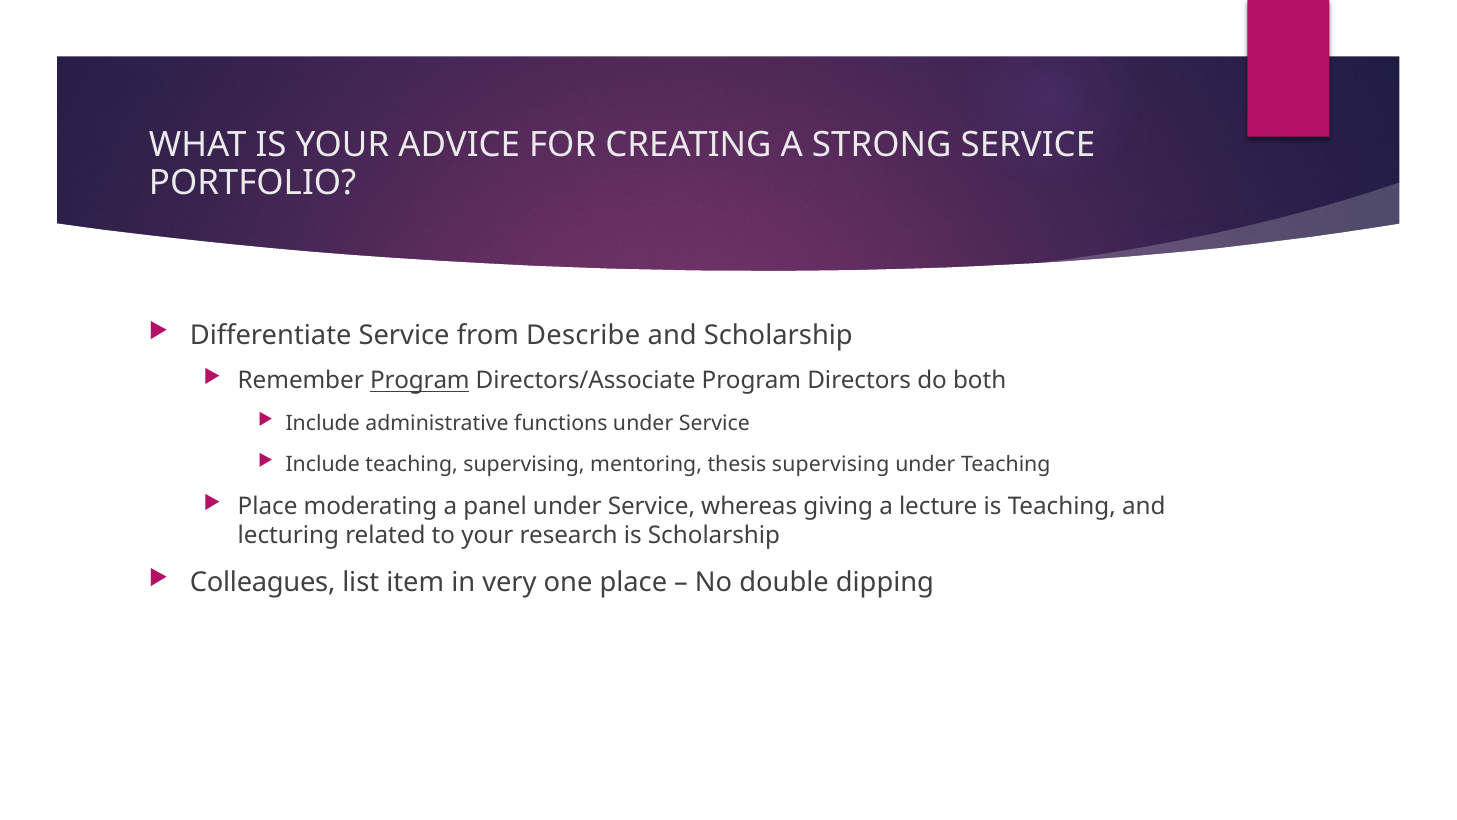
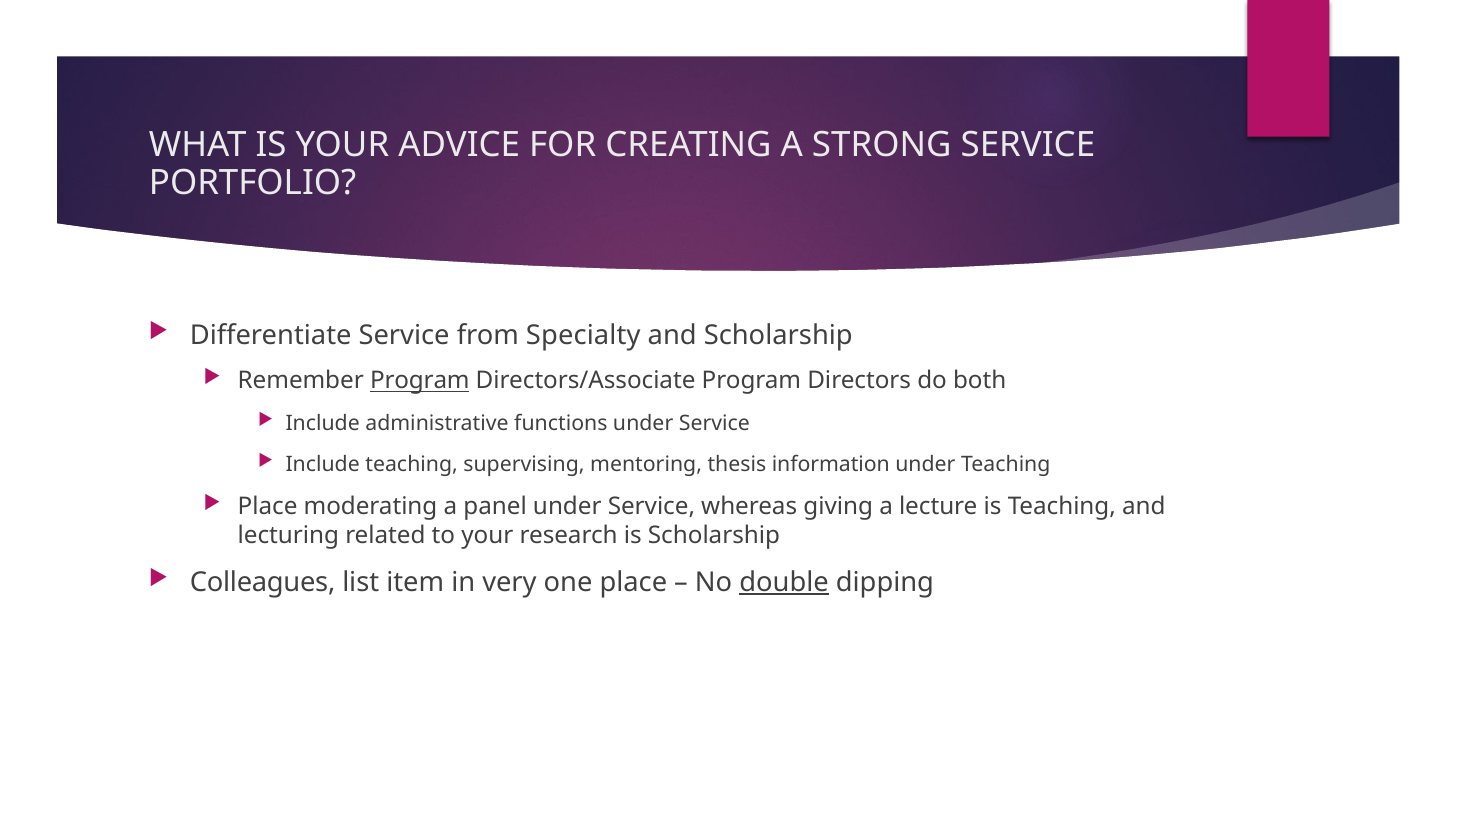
Describe: Describe -> Specialty
thesis supervising: supervising -> information
double underline: none -> present
